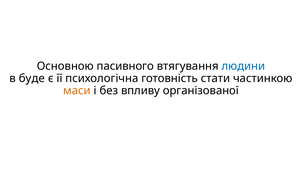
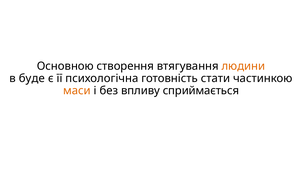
пасивного: пасивного -> створення
людини colour: blue -> orange
організованої: організованої -> сприймається
